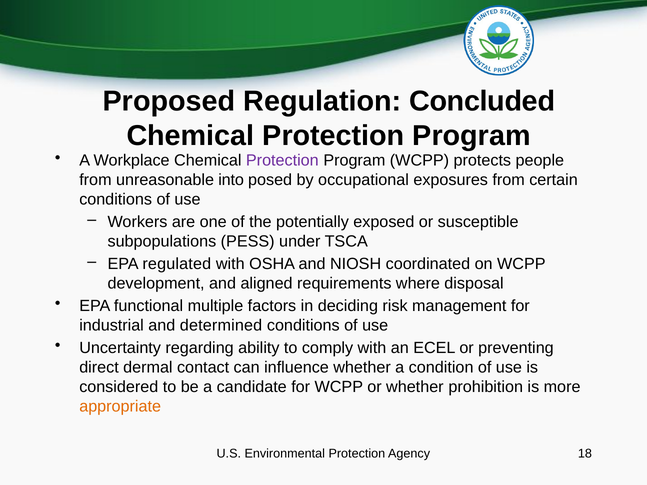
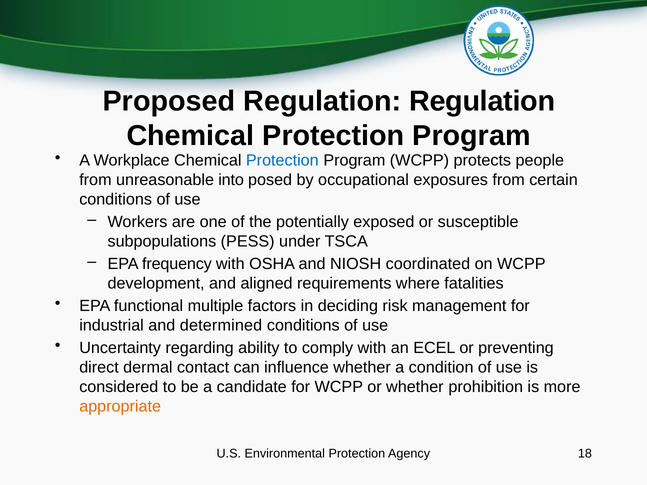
Regulation Concluded: Concluded -> Regulation
Protection at (282, 161) colour: purple -> blue
regulated: regulated -> frequency
disposal: disposal -> fatalities
